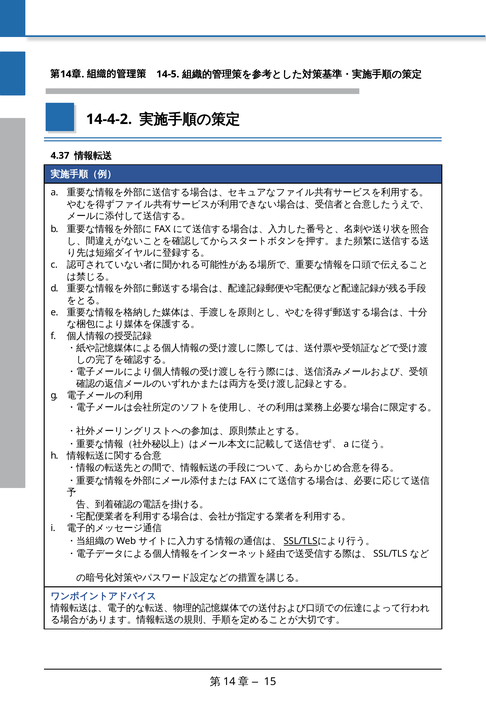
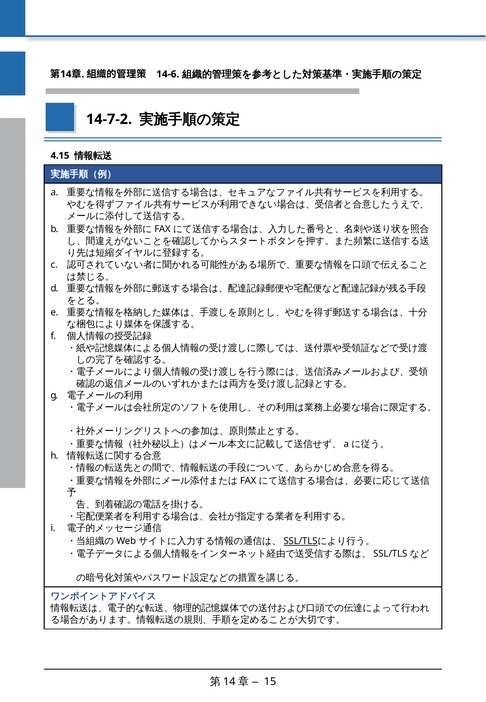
14-5: 14-5 -> 14-6
14-4-2: 14-4-2 -> 14-7-2
4.37: 4.37 -> 4.15
